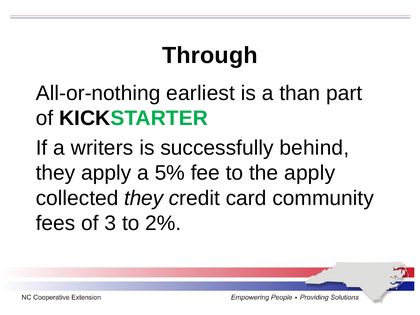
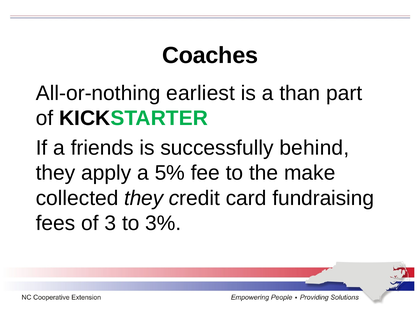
Through: Through -> Coaches
writers: writers -> friends
the apply: apply -> make
community: community -> fundraising
2%: 2% -> 3%
